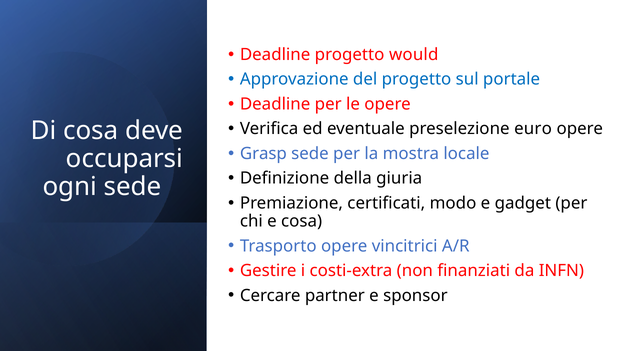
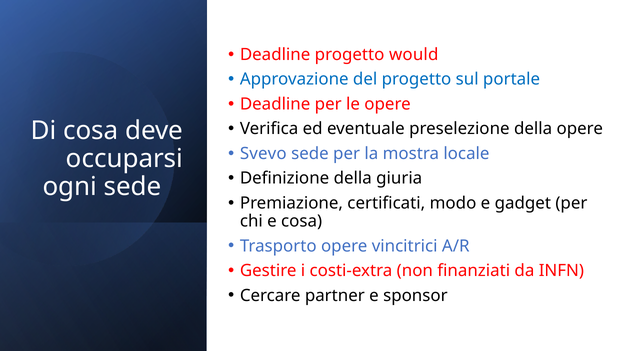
preselezione euro: euro -> della
Grasp: Grasp -> Svevo
